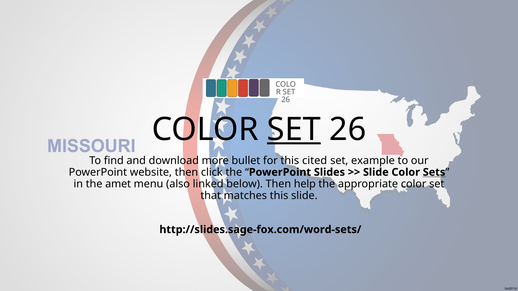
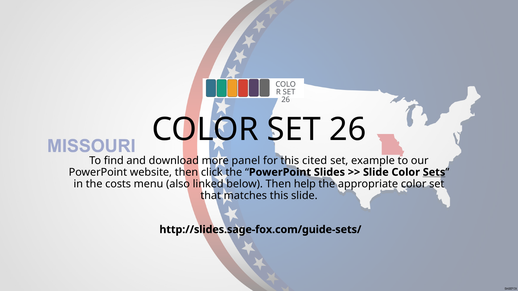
SET at (294, 129) underline: present -> none
bullet: bullet -> panel
amet: amet -> costs
http://slides.sage-fox.com/word-sets/: http://slides.sage-fox.com/word-sets/ -> http://slides.sage-fox.com/guide-sets/
